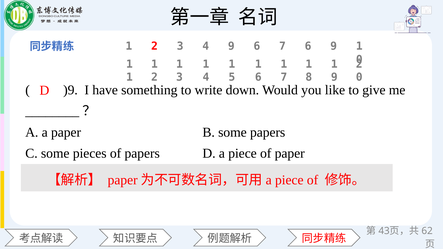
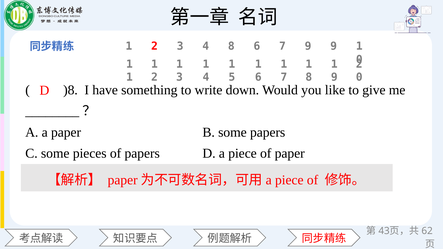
4 9: 9 -> 8
7 6: 6 -> 9
)9: )9 -> )8
